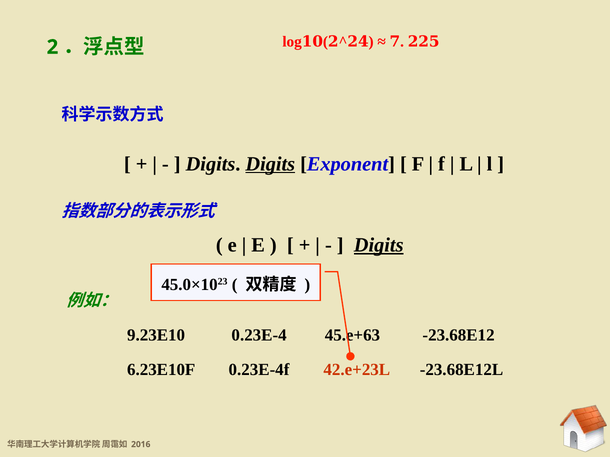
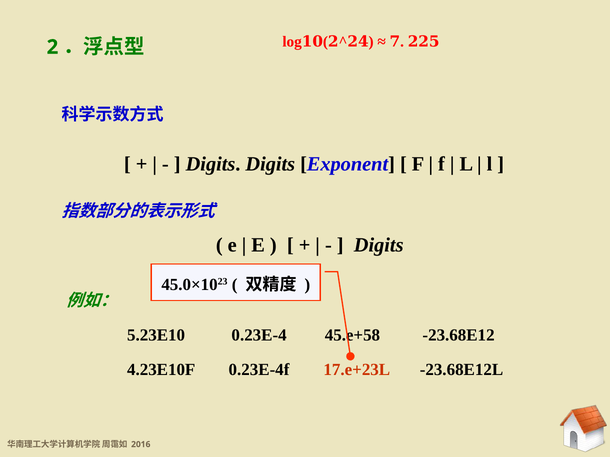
Digits at (270, 164) underline: present -> none
Digits at (379, 245) underline: present -> none
9.23E10: 9.23E10 -> 5.23E10
45.e+63: 45.e+63 -> 45.e+58
6.23E10F: 6.23E10F -> 4.23E10F
42.e+23L: 42.e+23L -> 17.e+23L
